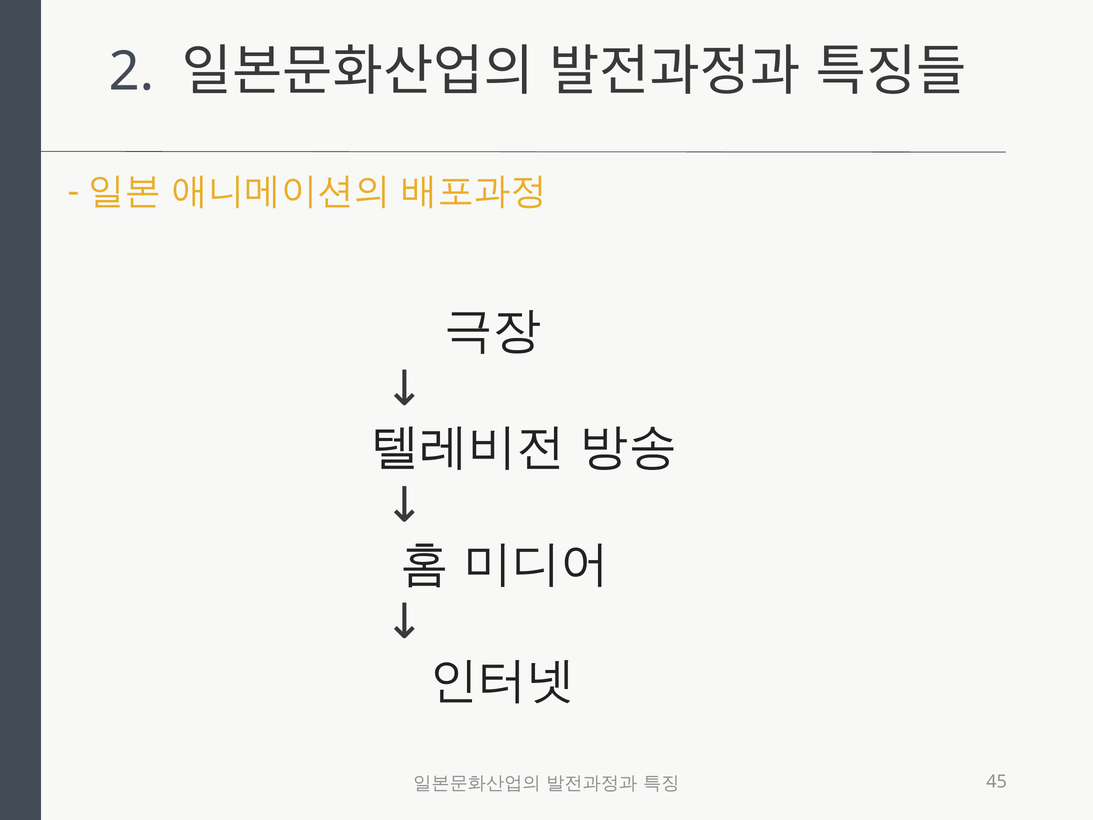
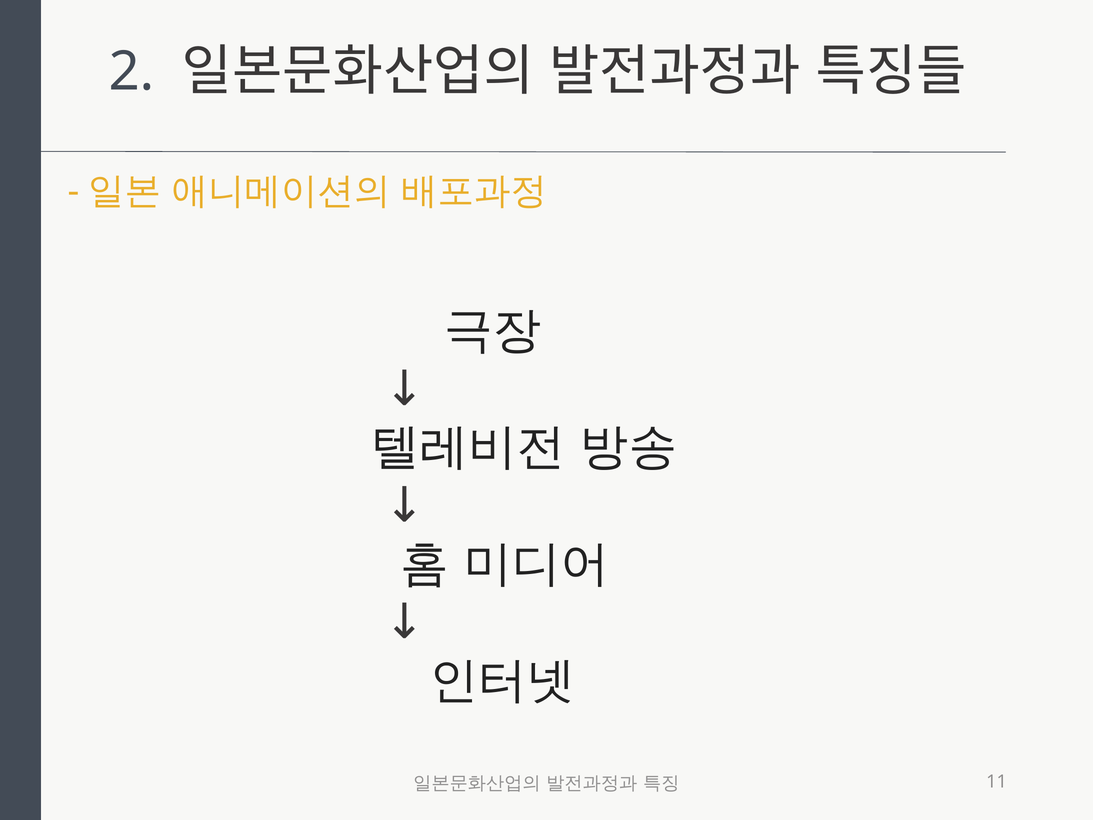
45: 45 -> 11
